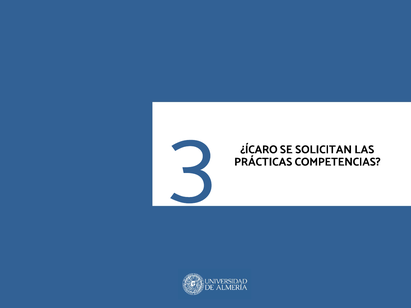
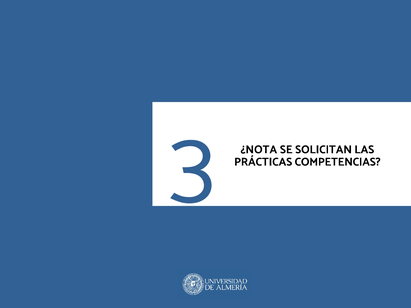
¿ÍCARO: ¿ÍCARO -> ¿NOTA
